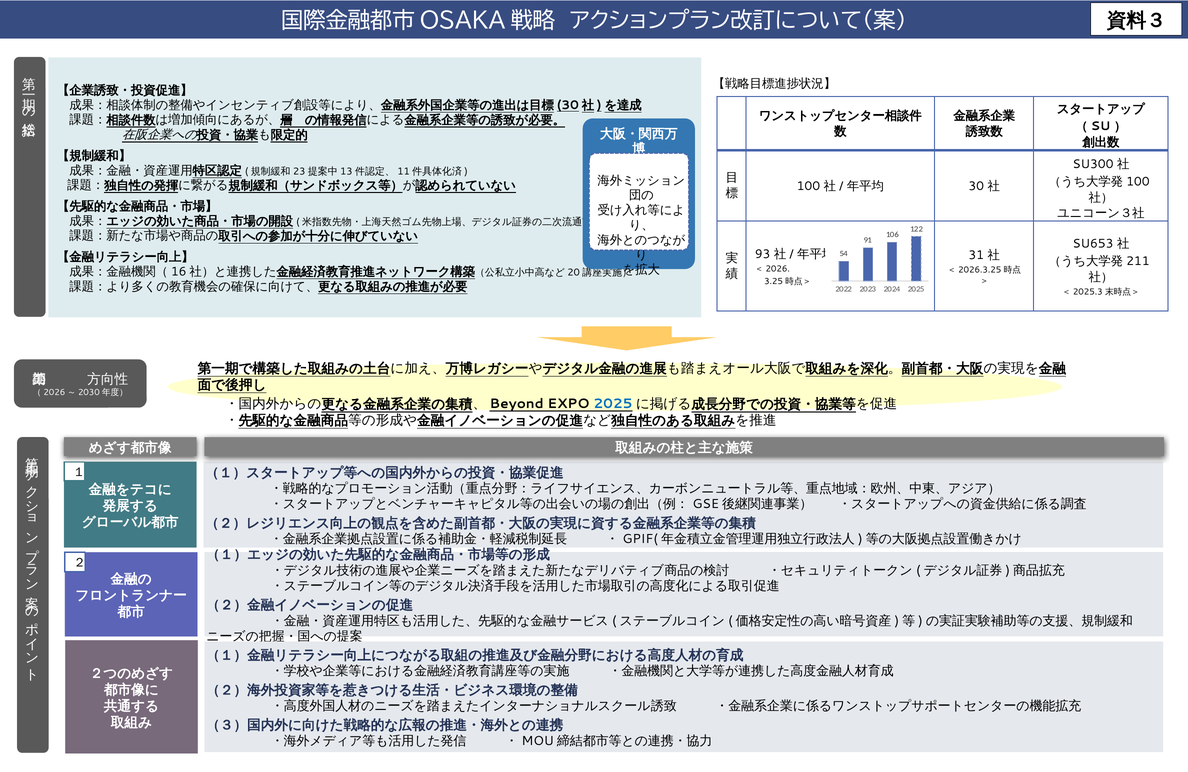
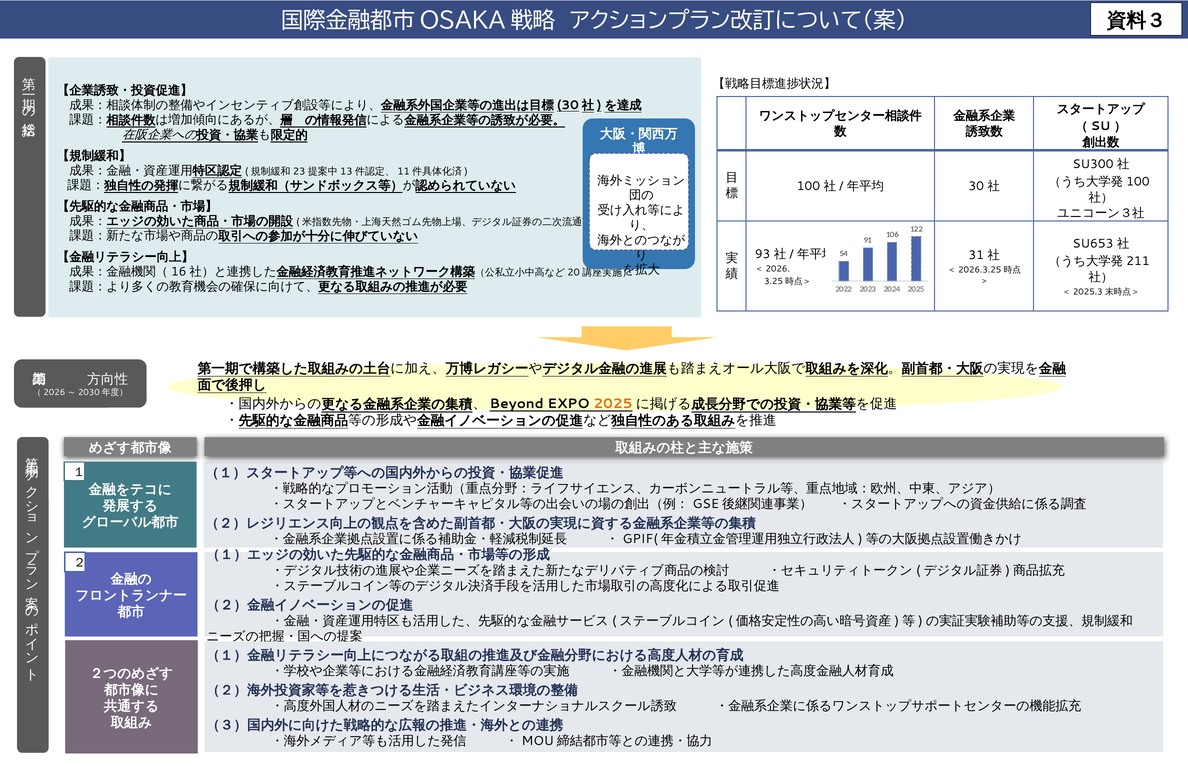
2025 at (613, 404) colour: blue -> orange
